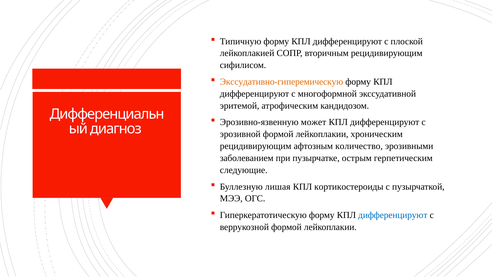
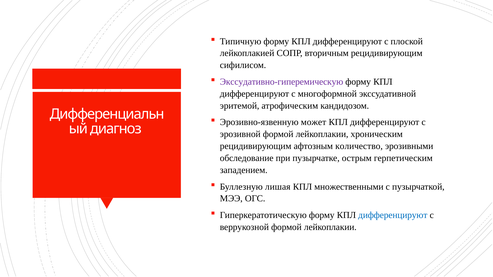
Экссудативно-гиперемическую colour: orange -> purple
заболеванием: заболеванием -> обследование
следующие: следующие -> западением
кортикостероиды: кортикостероиды -> множественными
